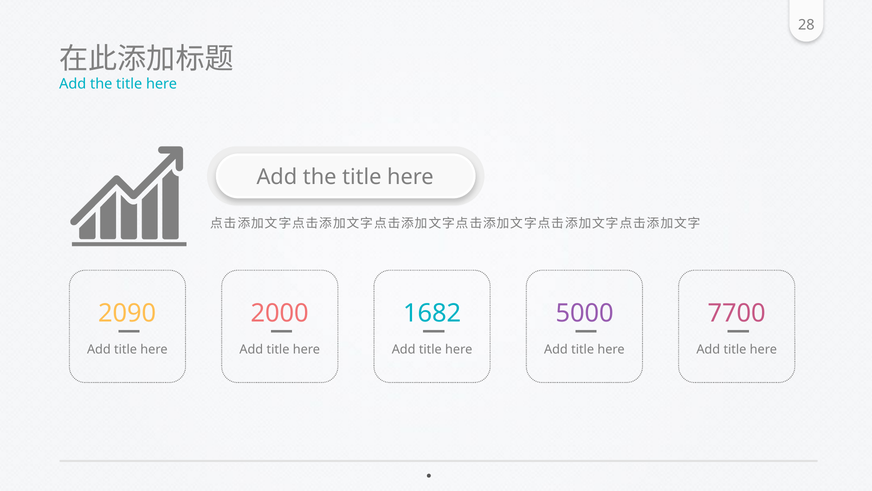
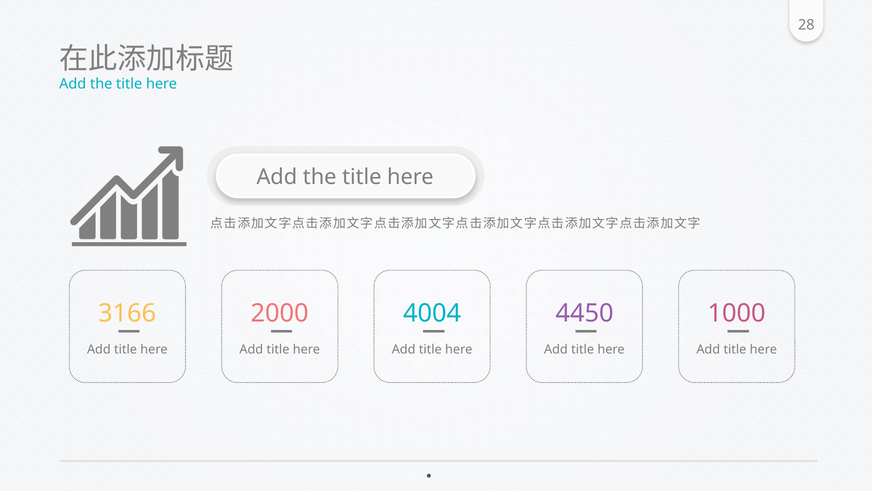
2090: 2090 -> 3166
1682: 1682 -> 4004
5000: 5000 -> 4450
7700: 7700 -> 1000
